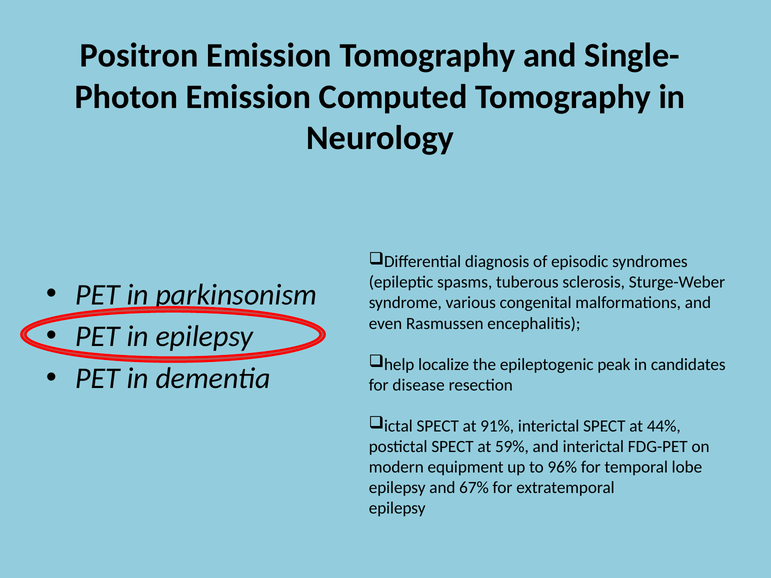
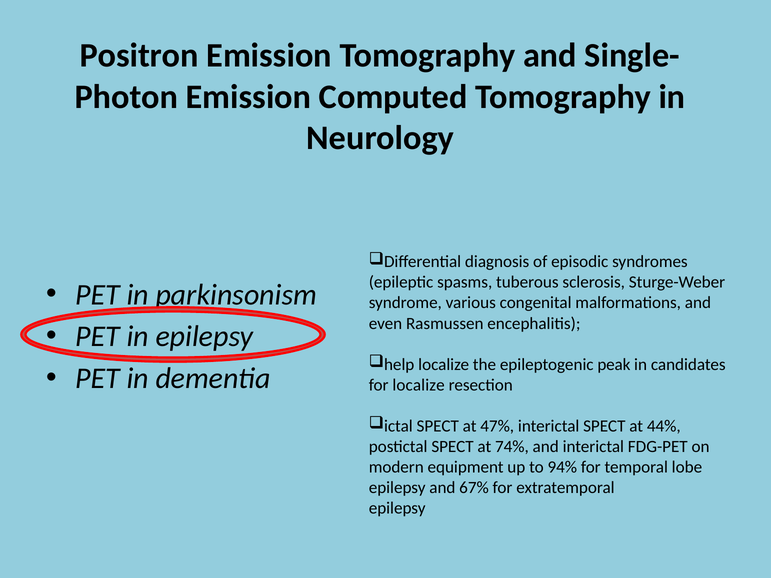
for disease: disease -> localize
91%: 91% -> 47%
59%: 59% -> 74%
96%: 96% -> 94%
